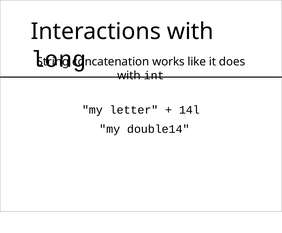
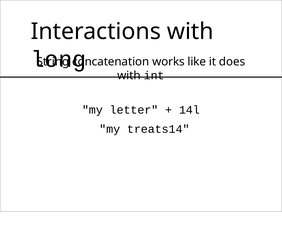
double14: double14 -> treats14
